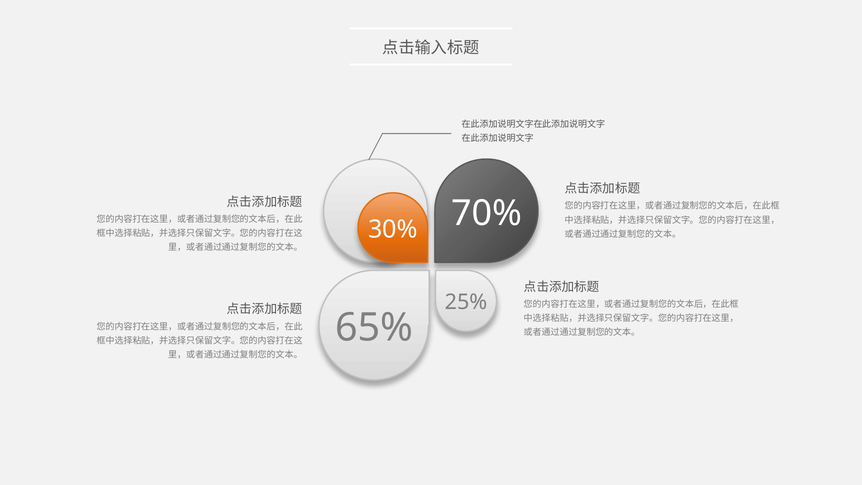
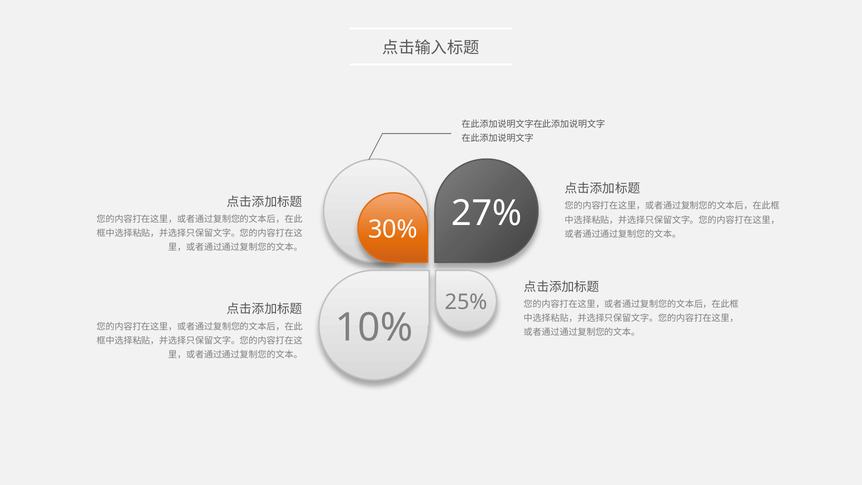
70%: 70% -> 27%
65%: 65% -> 10%
